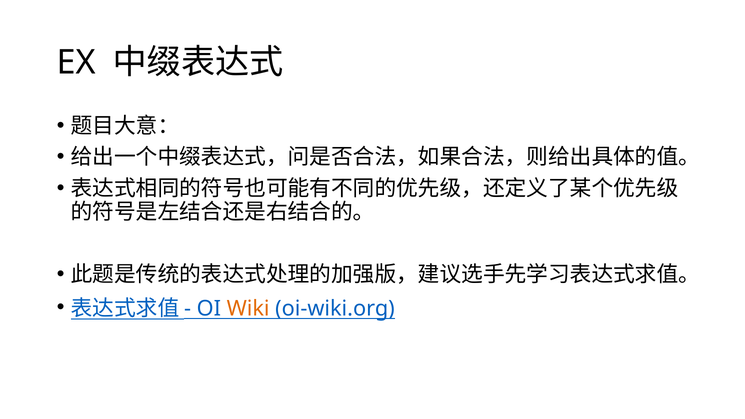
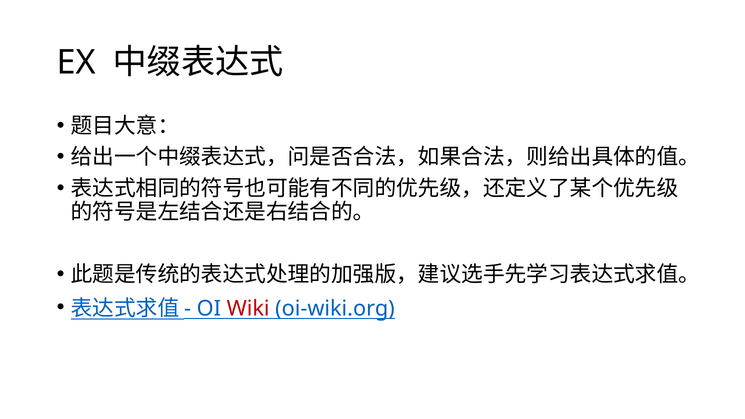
Wiki colour: orange -> red
